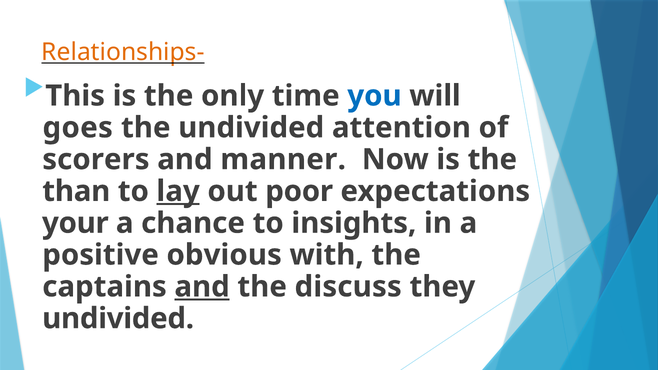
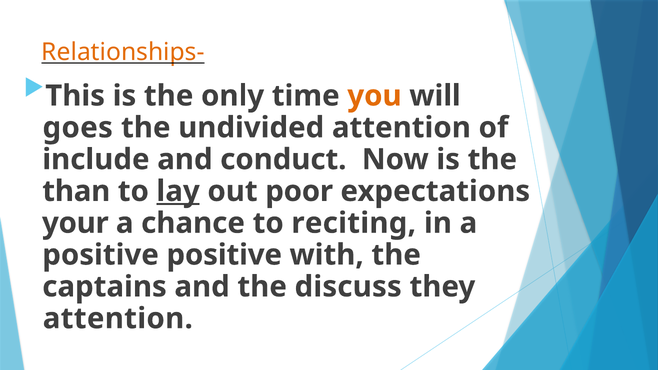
you colour: blue -> orange
scorers: scorers -> include
manner: manner -> conduct
insights: insights -> reciting
positive obvious: obvious -> positive
and at (202, 287) underline: present -> none
undivided at (118, 319): undivided -> attention
